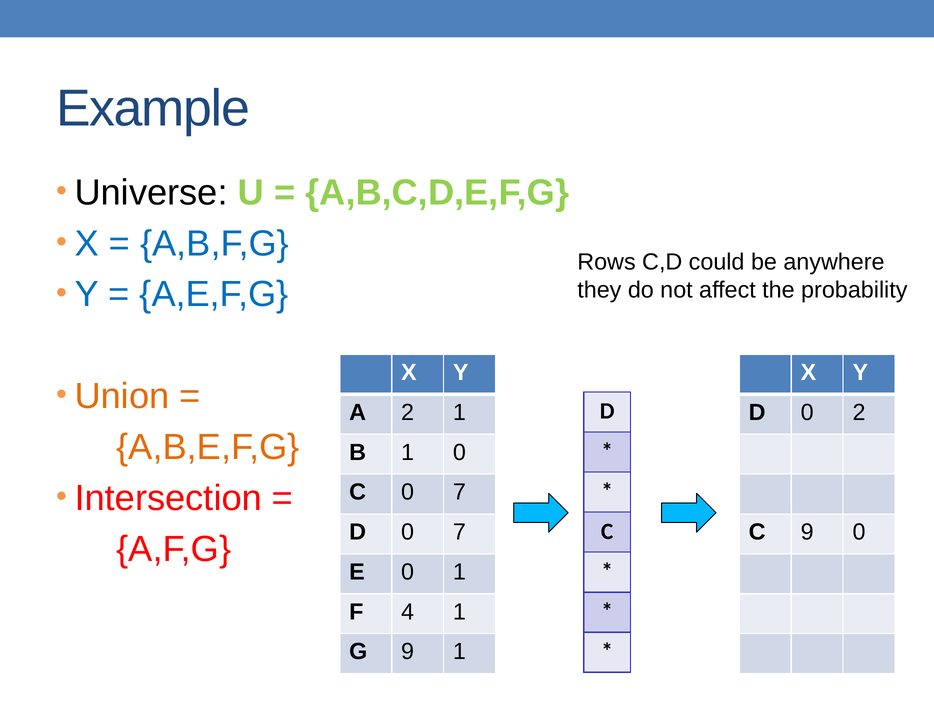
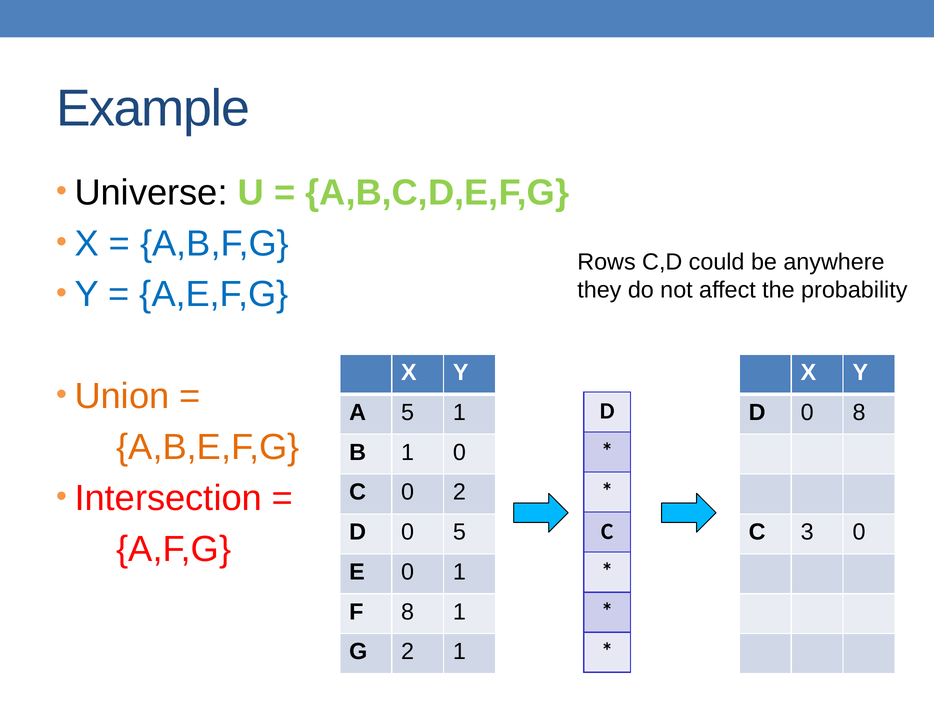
A 2: 2 -> 5
0 2: 2 -> 8
C 0 7: 7 -> 2
D 0 7: 7 -> 5
C 9: 9 -> 3
F 4: 4 -> 8
G 9: 9 -> 2
